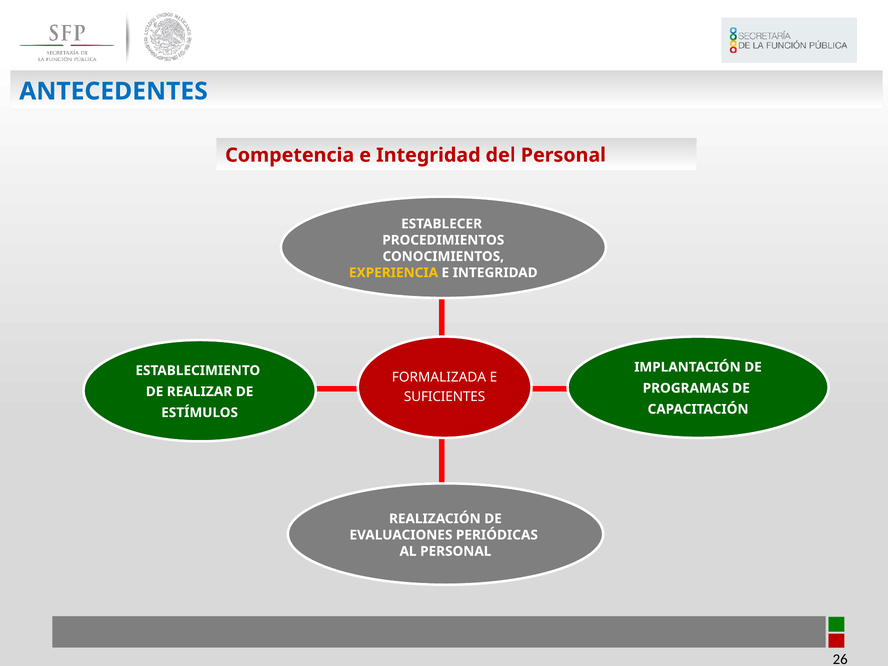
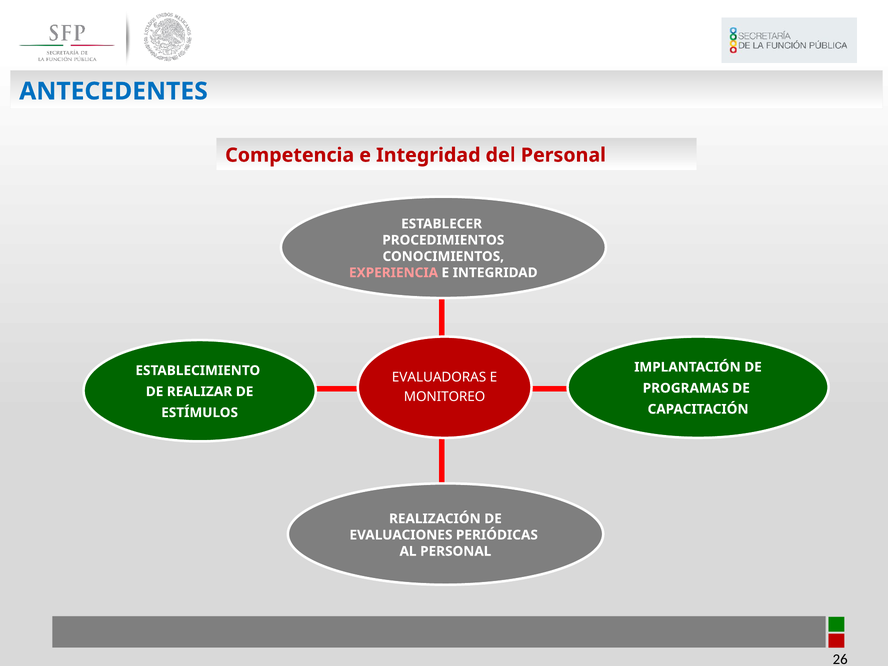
EXPERIENCIA colour: yellow -> pink
FORMALIZADA: FORMALIZADA -> EVALUADORAS
SUFICIENTES: SUFICIENTES -> MONITOREO
